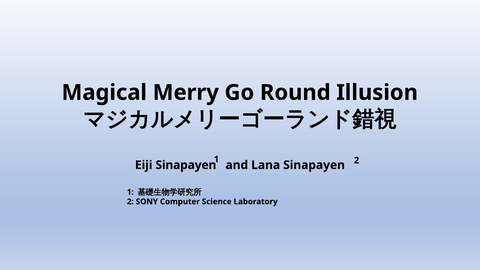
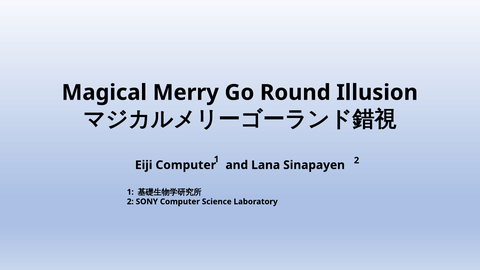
Eiji Sinapayen: Sinapayen -> Computer
